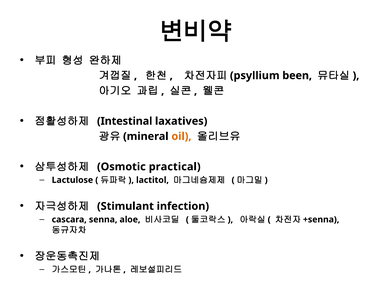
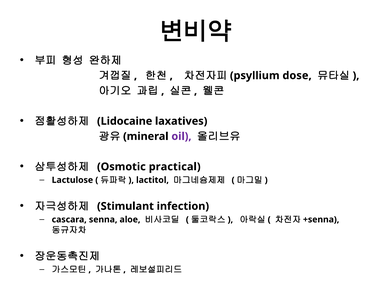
been: been -> dose
Intestinal: Intestinal -> Lidocaine
oil colour: orange -> purple
